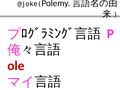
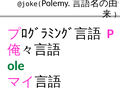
ole colour: red -> green
